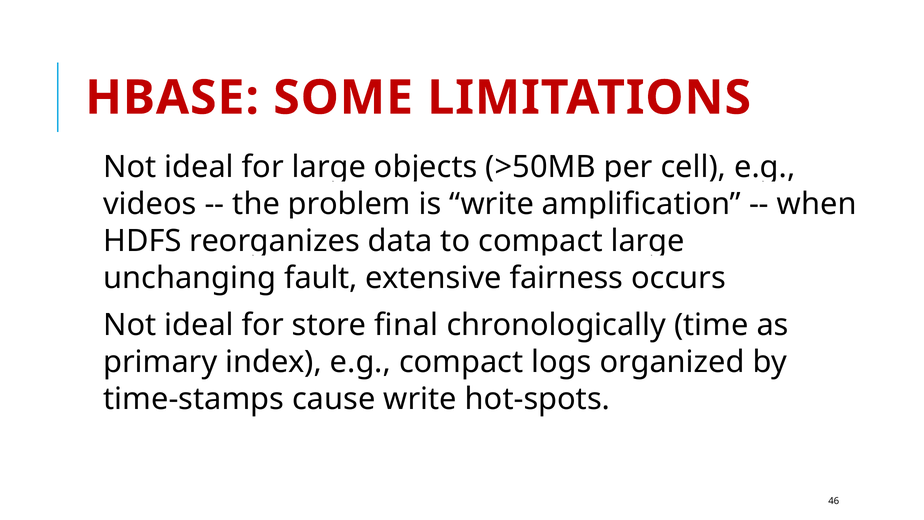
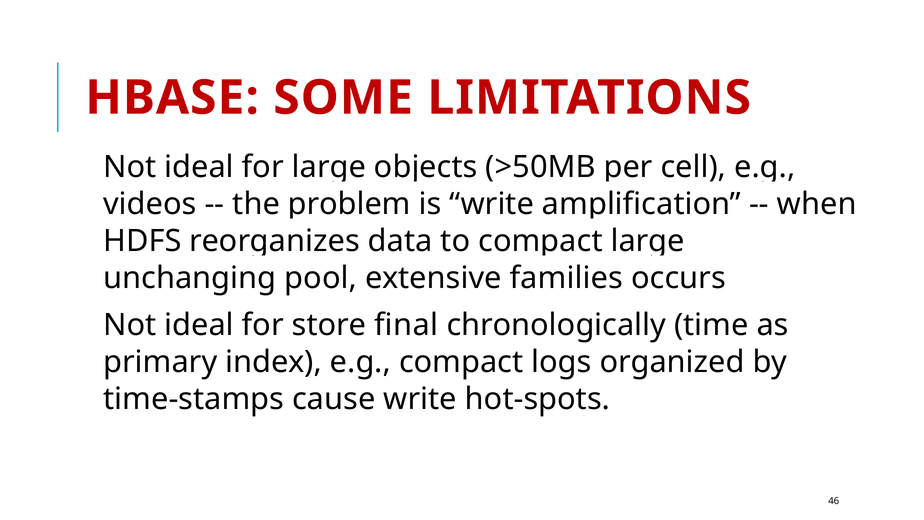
fault: fault -> pool
fairness: fairness -> families
